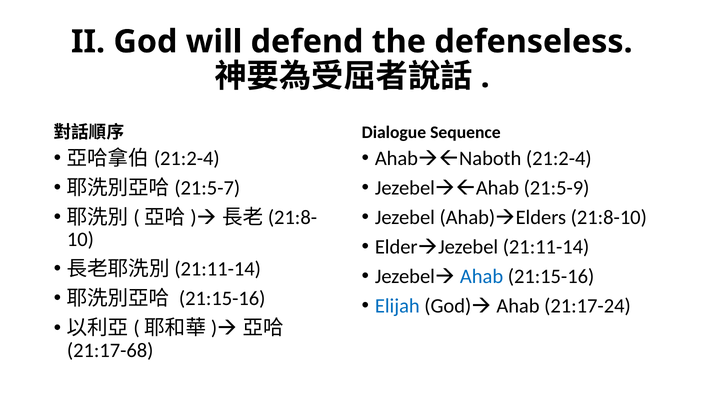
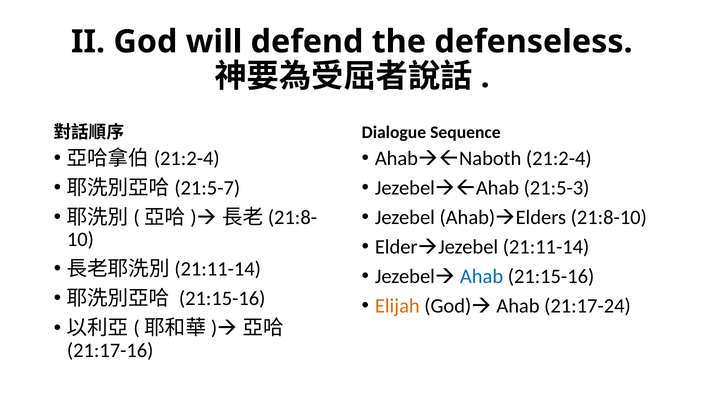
21:5-9: 21:5-9 -> 21:5-3
Elijah colour: blue -> orange
21:17-68: 21:17-68 -> 21:17-16
